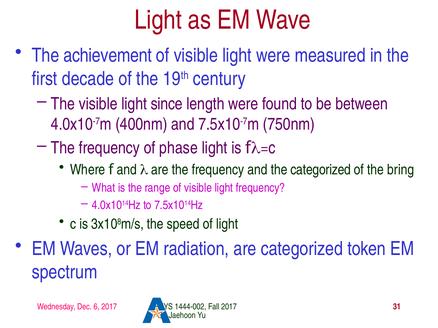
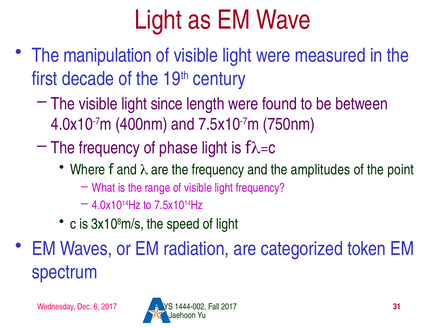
achievement: achievement -> manipulation
the categorized: categorized -> amplitudes
bring: bring -> point
